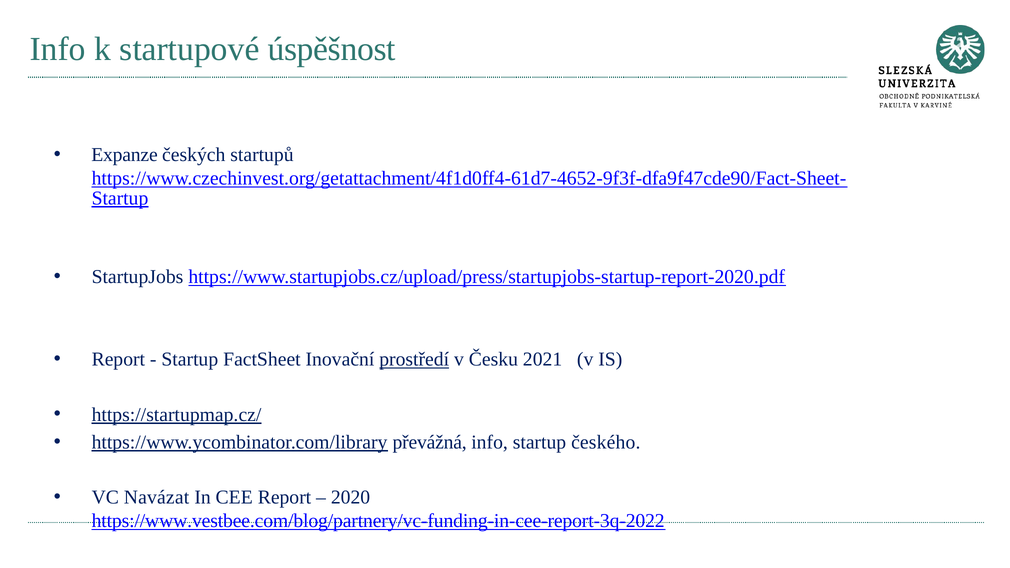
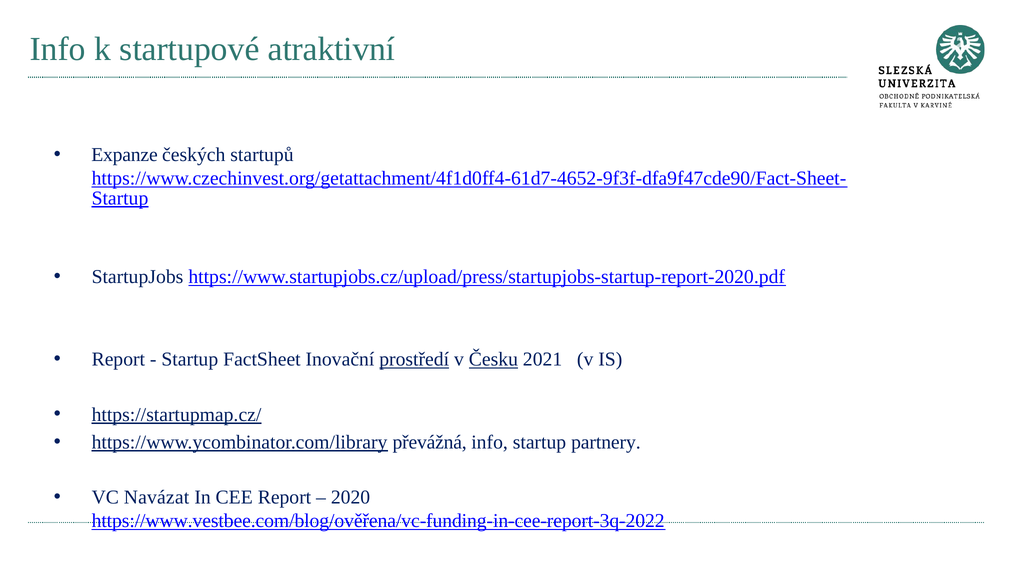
úspěšnost: úspěšnost -> atraktivní
Česku underline: none -> present
českého: českého -> partnery
https://www.vestbee.com/blog/partnery/vc-funding-in-cee-report-3q-2022: https://www.vestbee.com/blog/partnery/vc-funding-in-cee-report-3q-2022 -> https://www.vestbee.com/blog/ověřena/vc-funding-in-cee-report-3q-2022
